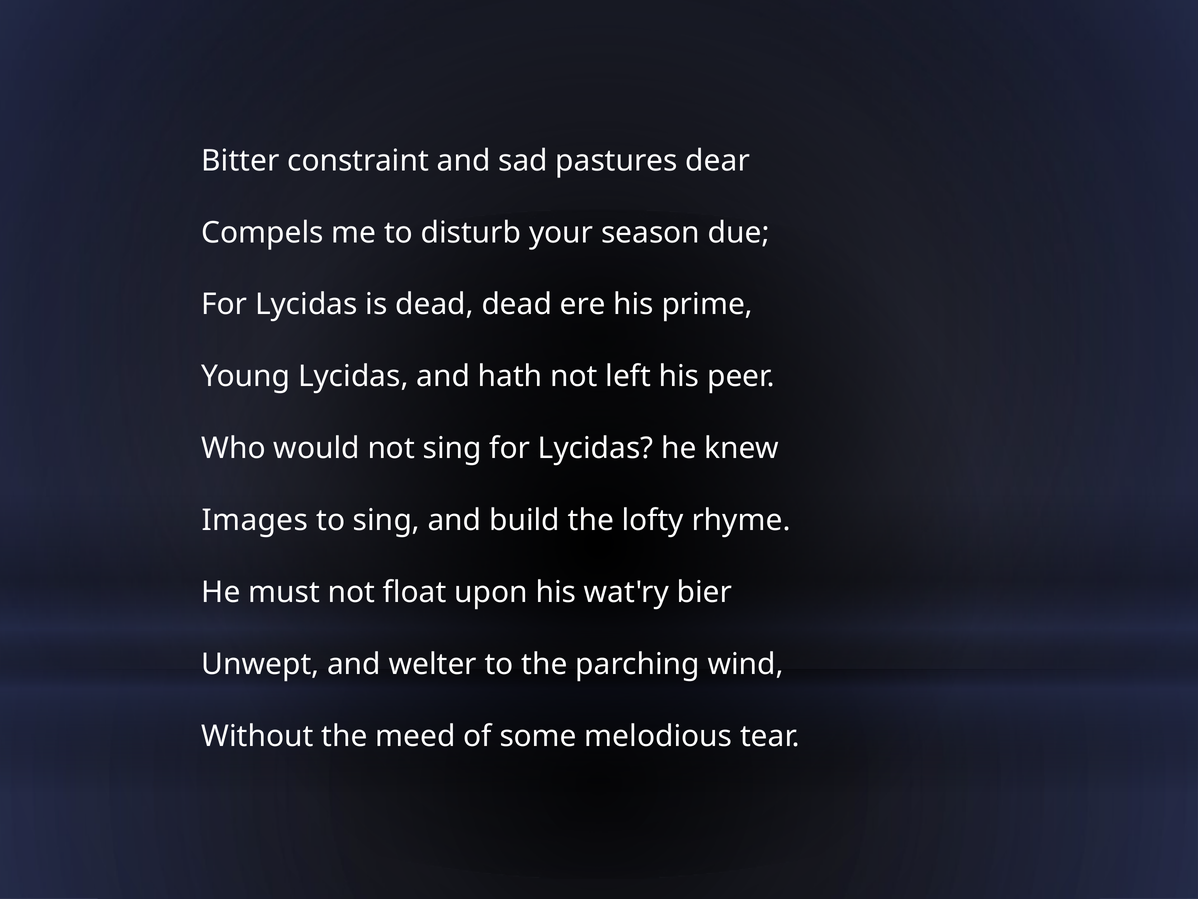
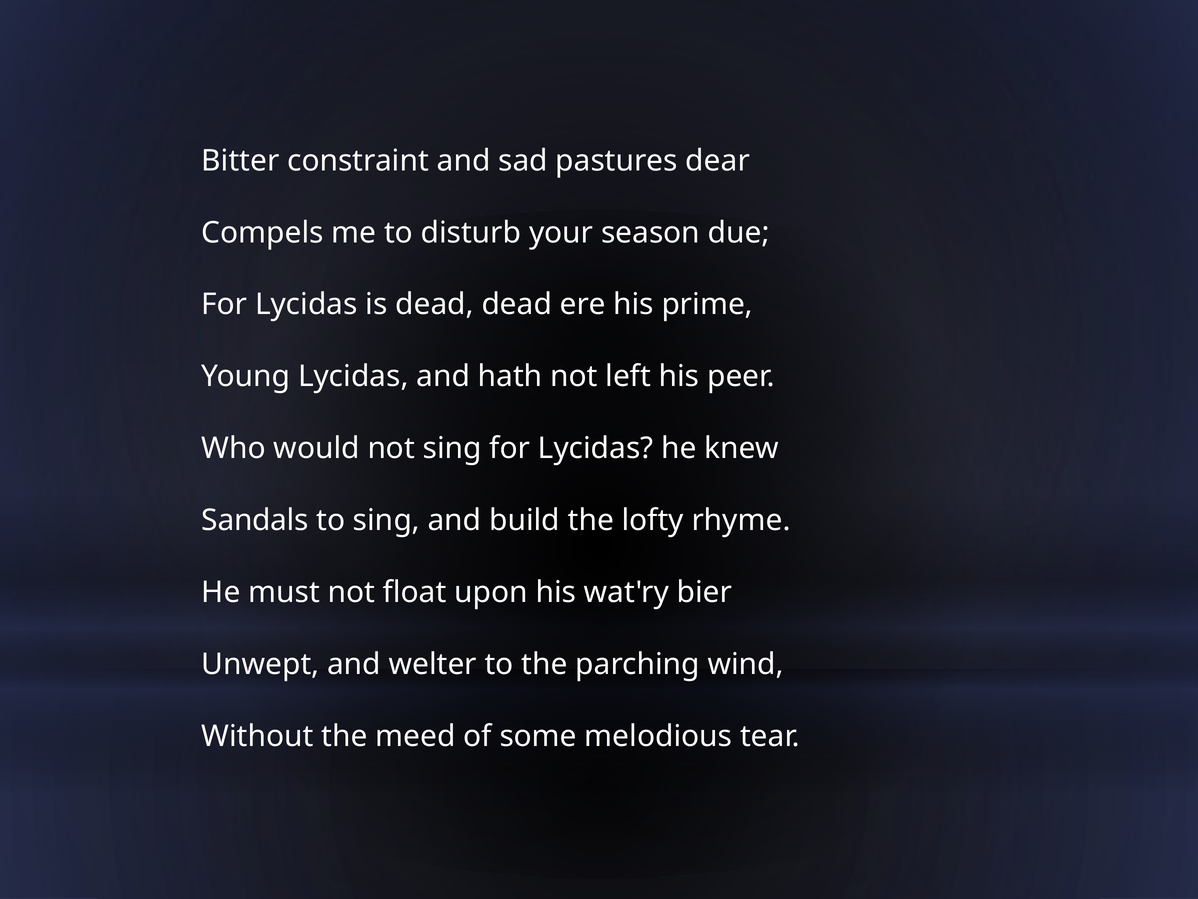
Images: Images -> Sandals
